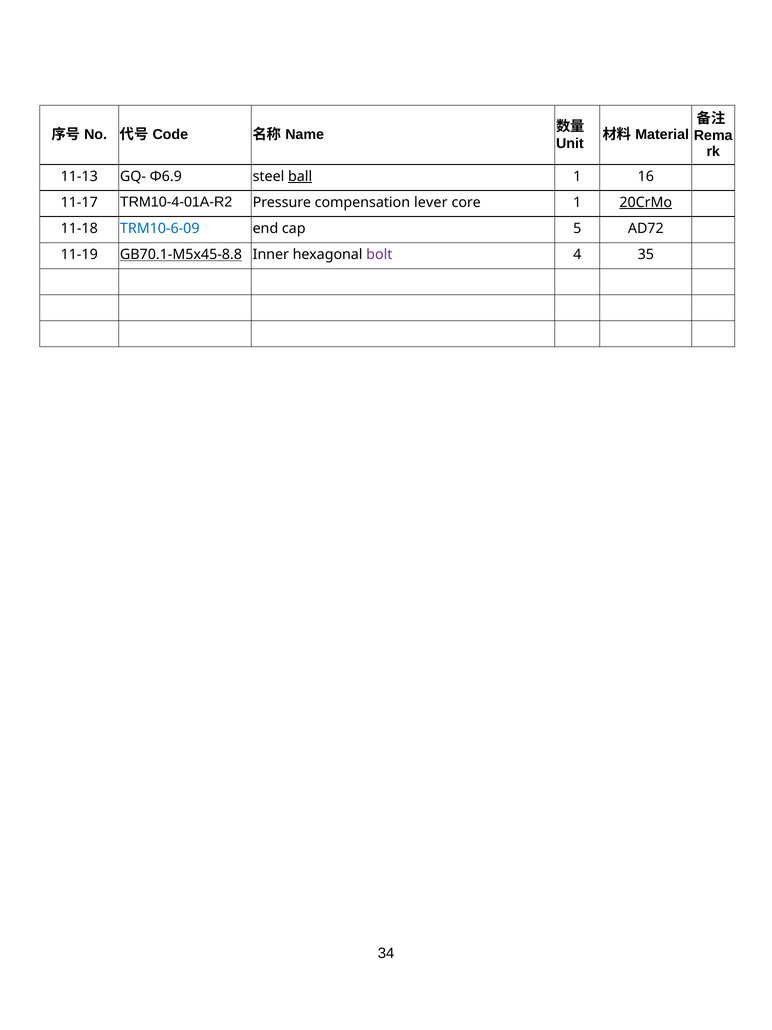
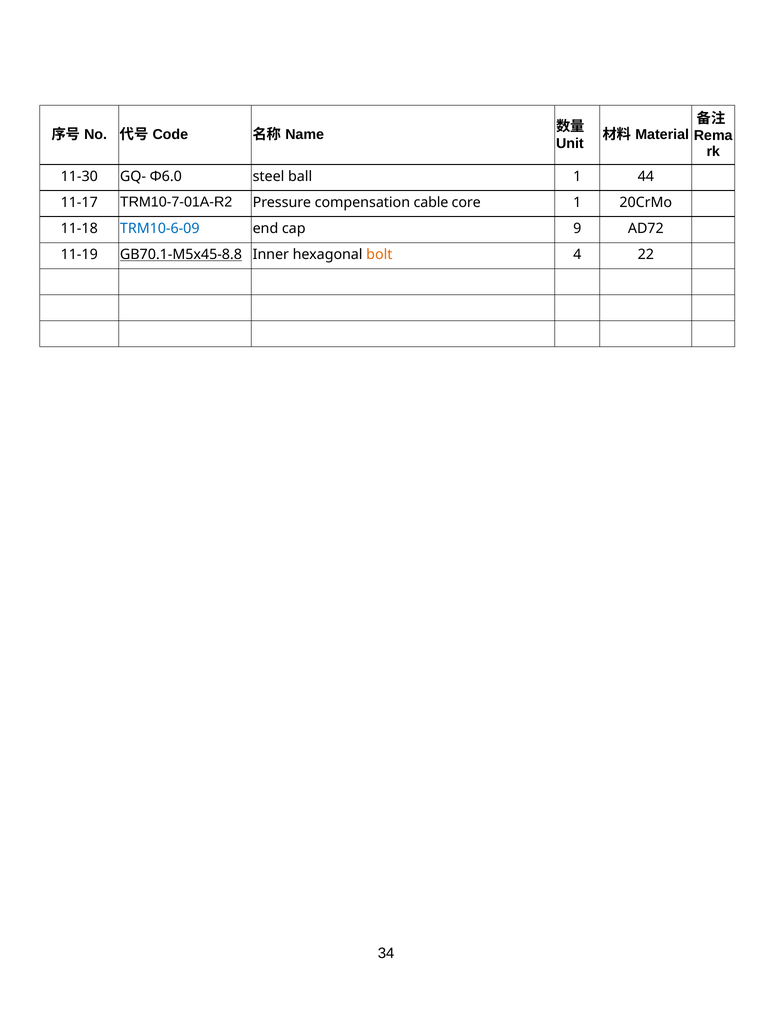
11-13: 11-13 -> 11-30
Φ6.9: Φ6.9 -> Φ6.0
ball underline: present -> none
16: 16 -> 44
TRM10-4-01A-R2: TRM10-4-01A-R2 -> TRM10-7-01A-R2
lever: lever -> cable
20CrMo underline: present -> none
5: 5 -> 9
bolt colour: purple -> orange
35: 35 -> 22
